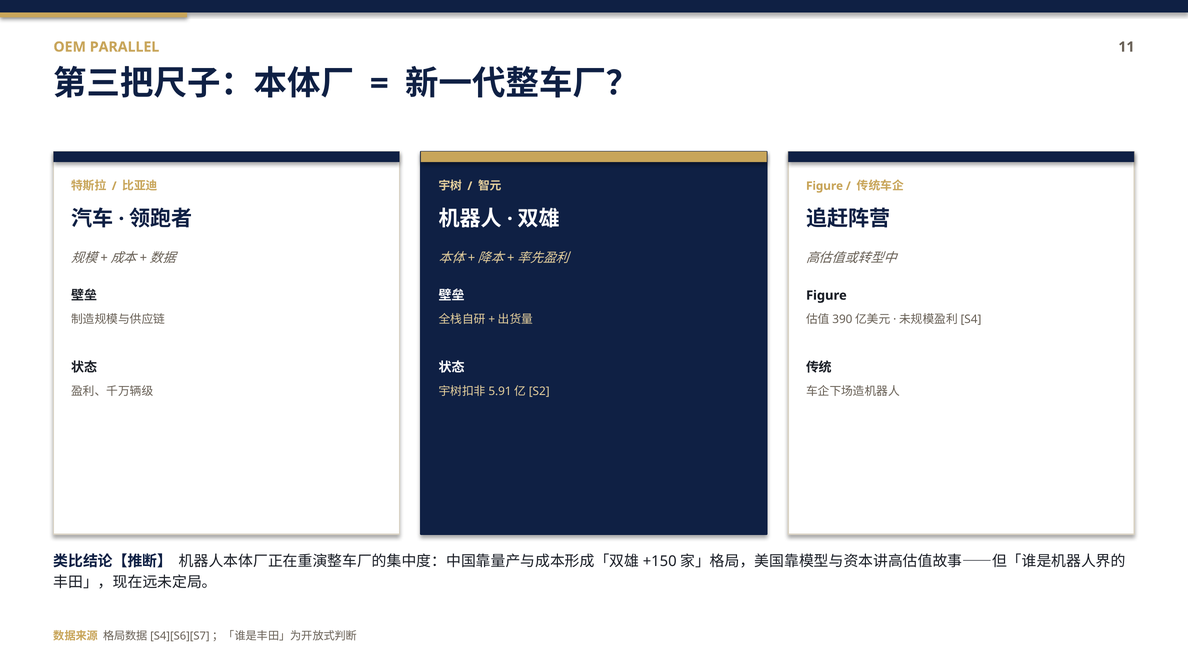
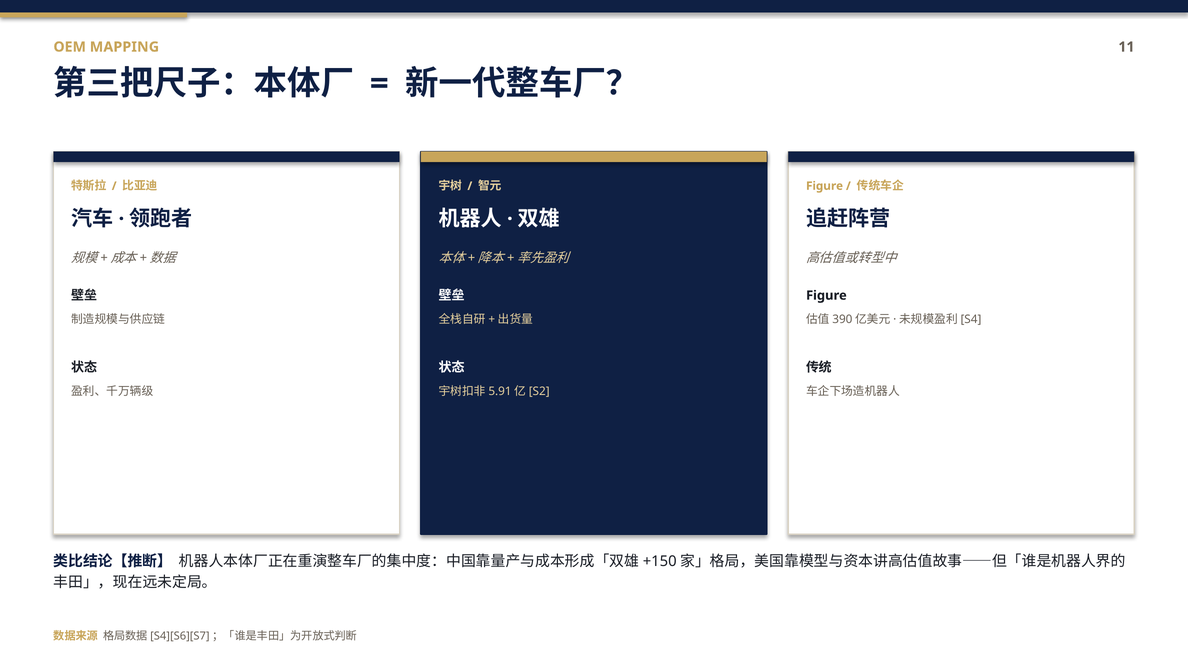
PARALLEL: PARALLEL -> MAPPING
